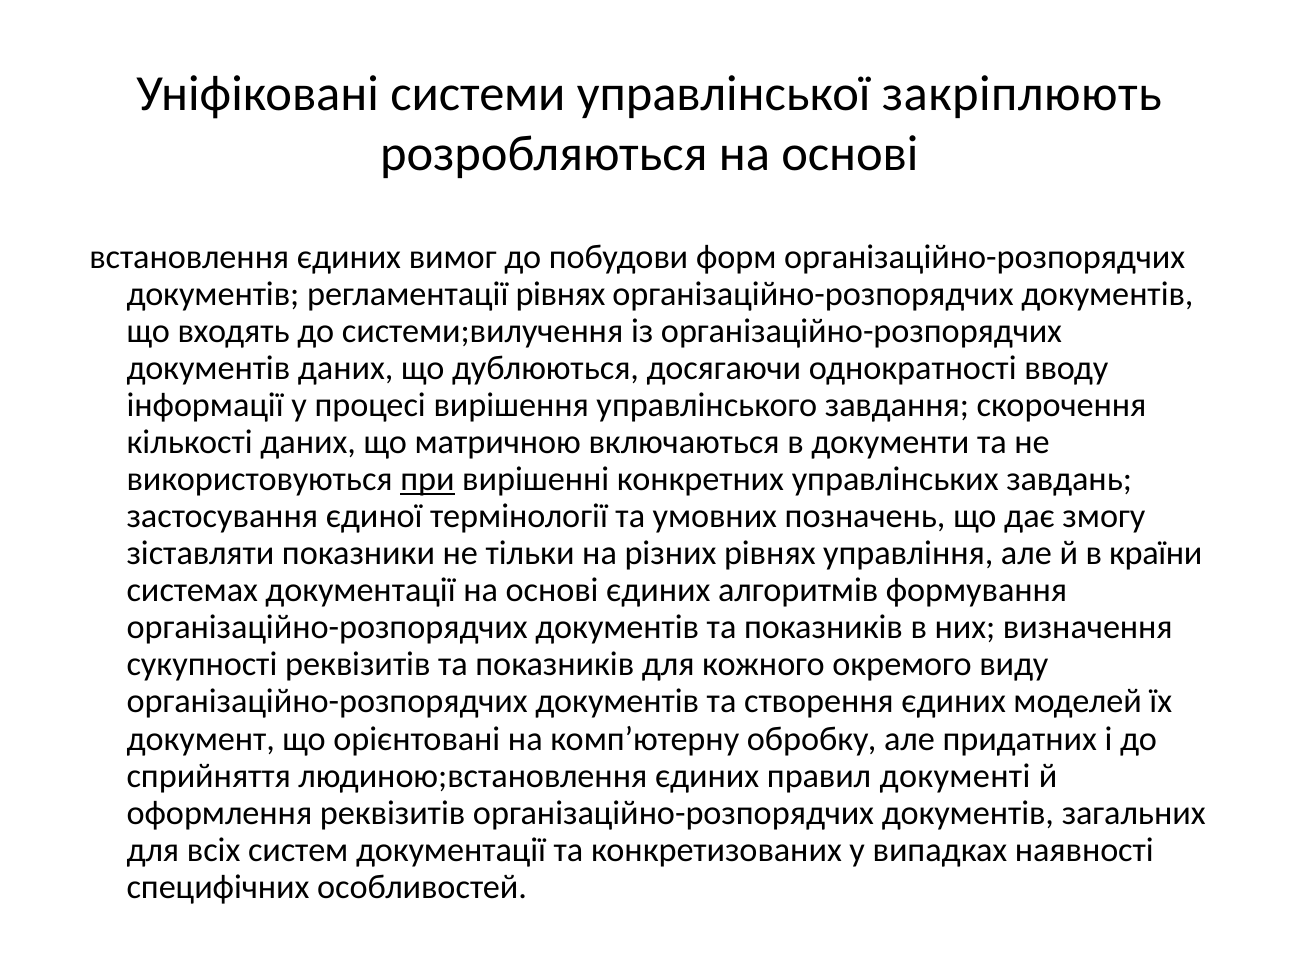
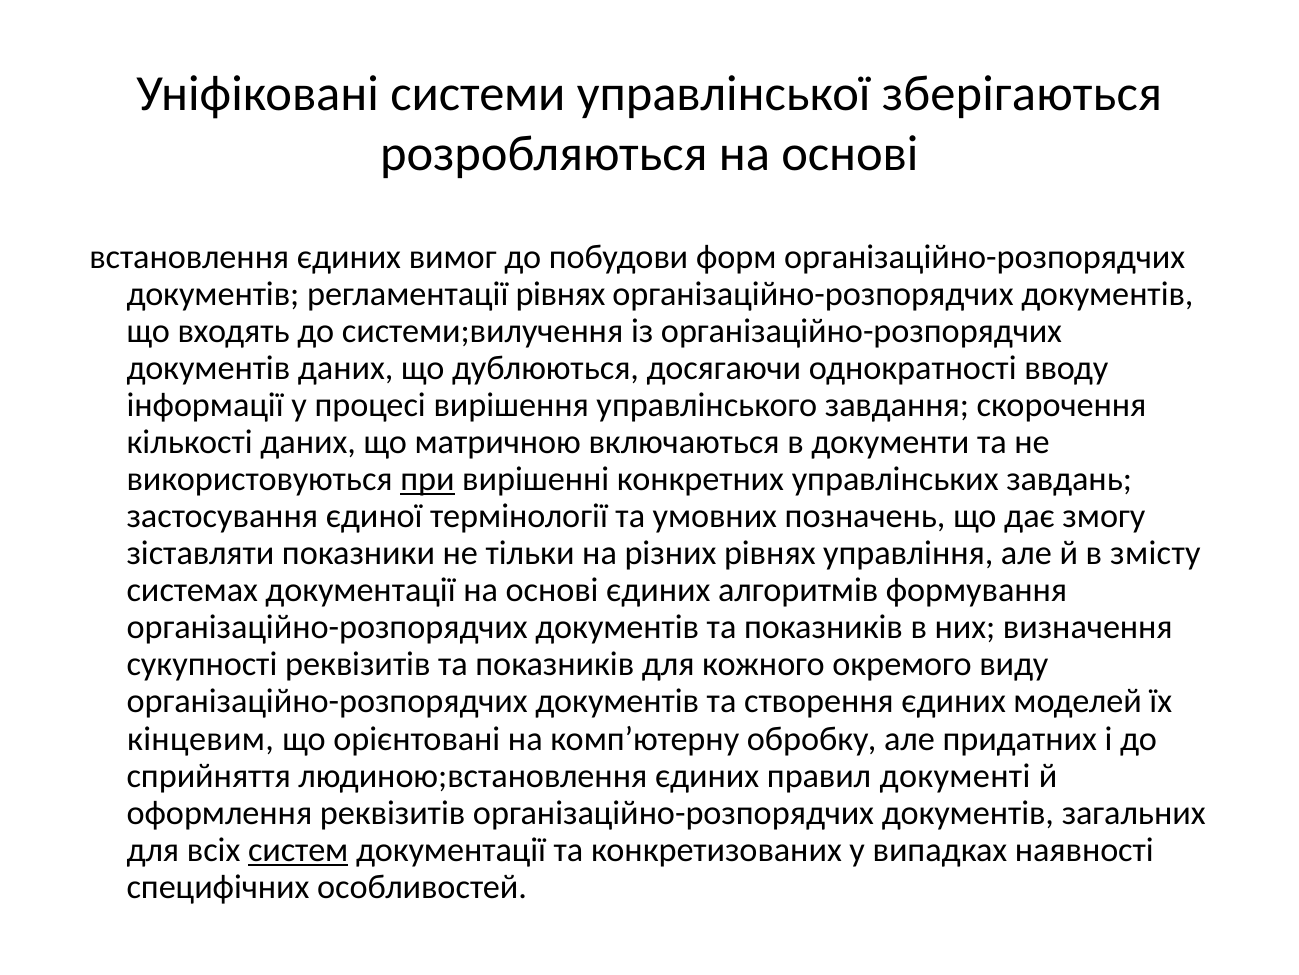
закріплюють: закріплюють -> зберігаються
країни: країни -> змісту
документ: документ -> кінцевим
систем underline: none -> present
